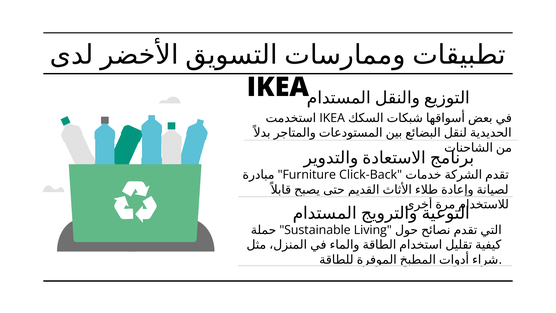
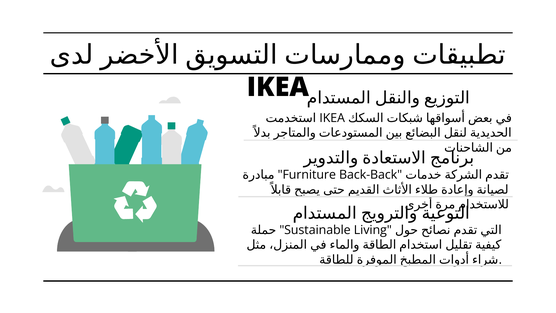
Click-Back: Click-Back -> Back-Back
